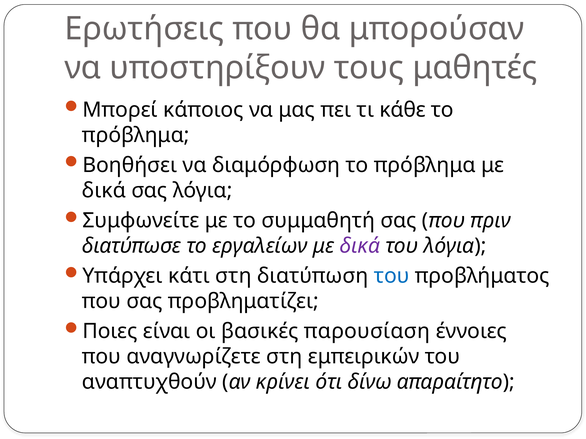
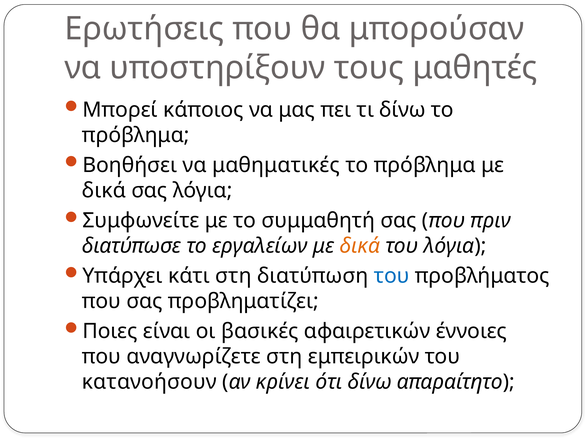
τι κάθε: κάθε -> δίνω
διαμόρφωση: διαμόρφωση -> μαθηματικές
δικά at (360, 246) colour: purple -> orange
παρουσίαση: παρουσίαση -> αφαιρετικών
αναπτυχθούν: αναπτυχθούν -> κατανοήσουν
